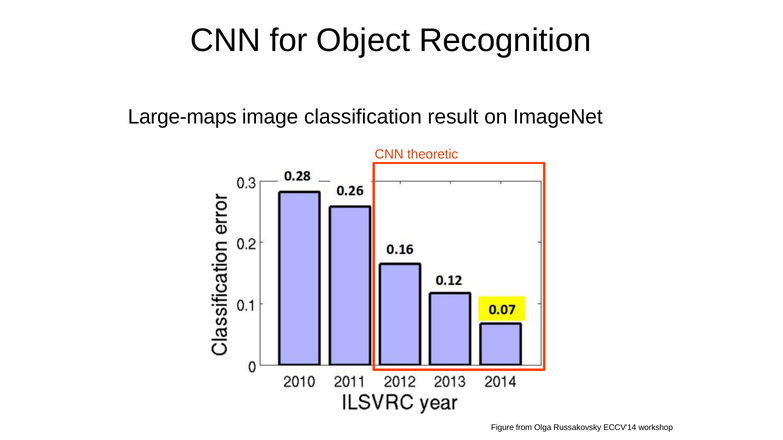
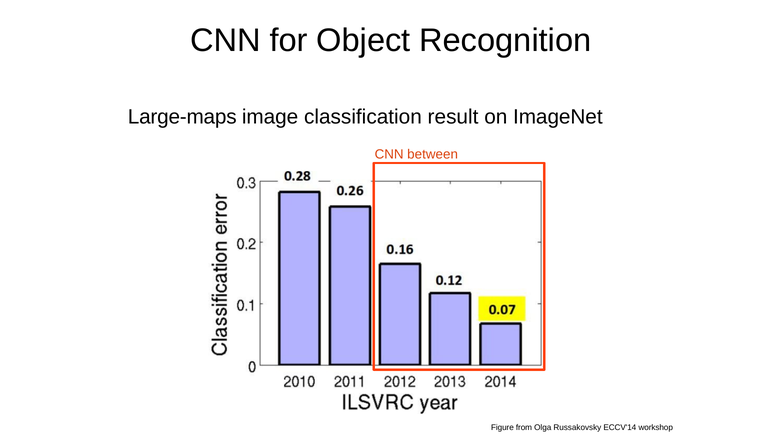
theoretic: theoretic -> between
